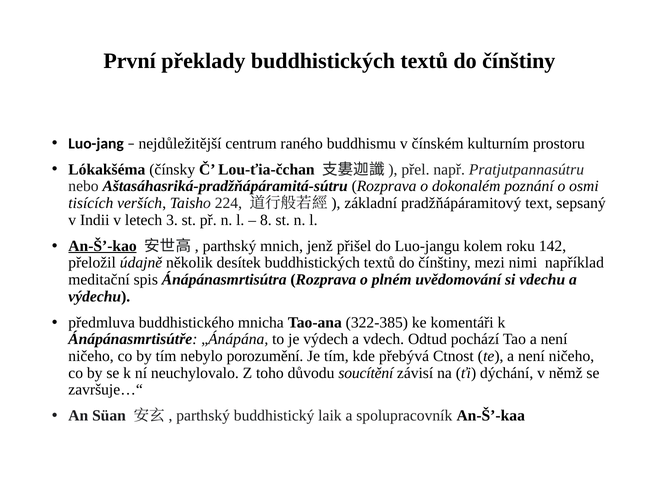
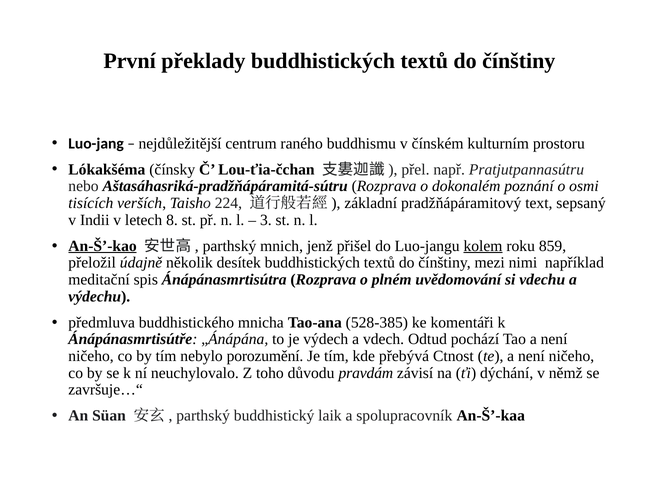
3: 3 -> 8
8: 8 -> 3
kolem underline: none -> present
142: 142 -> 859
322-385: 322-385 -> 528-385
soucítění: soucítění -> pravdám
